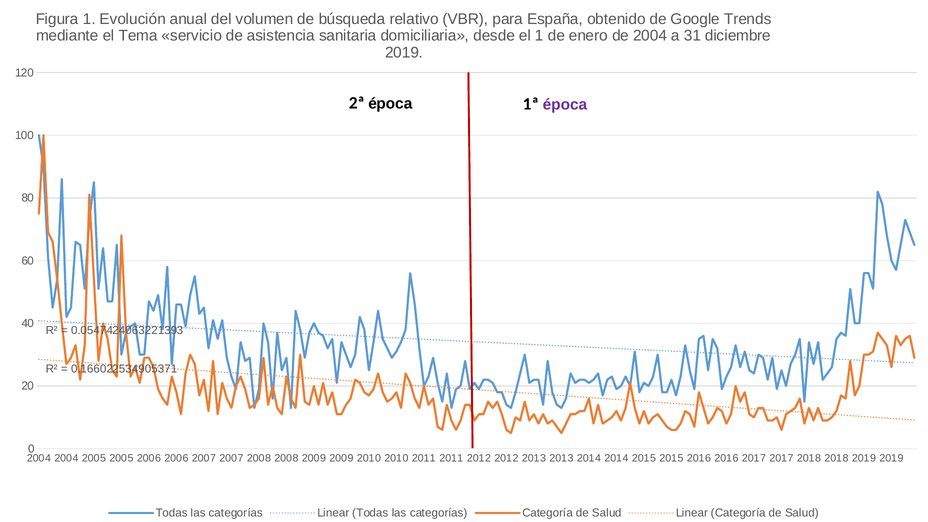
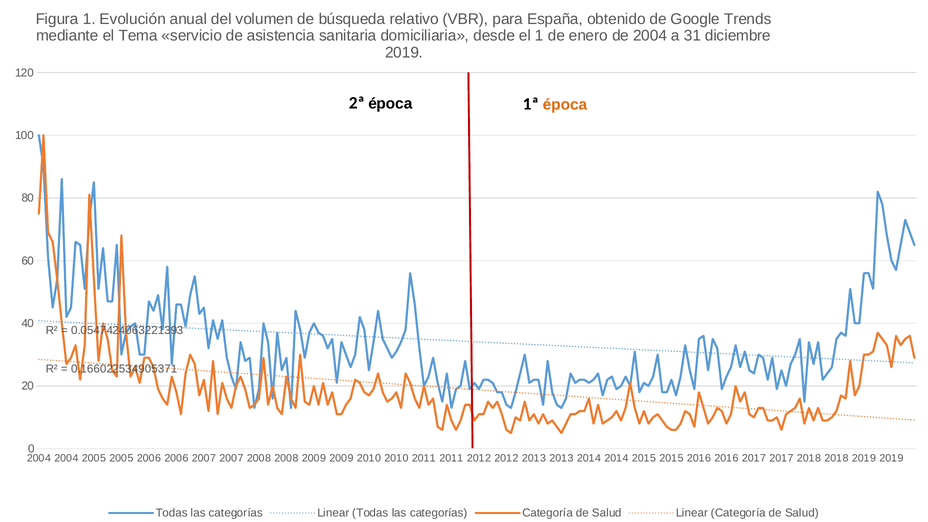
época at (565, 105) colour: purple -> orange
